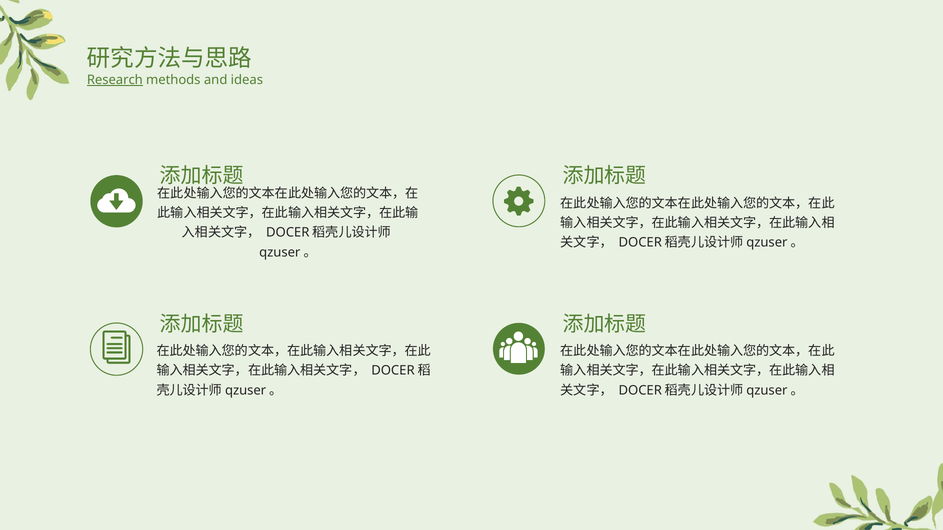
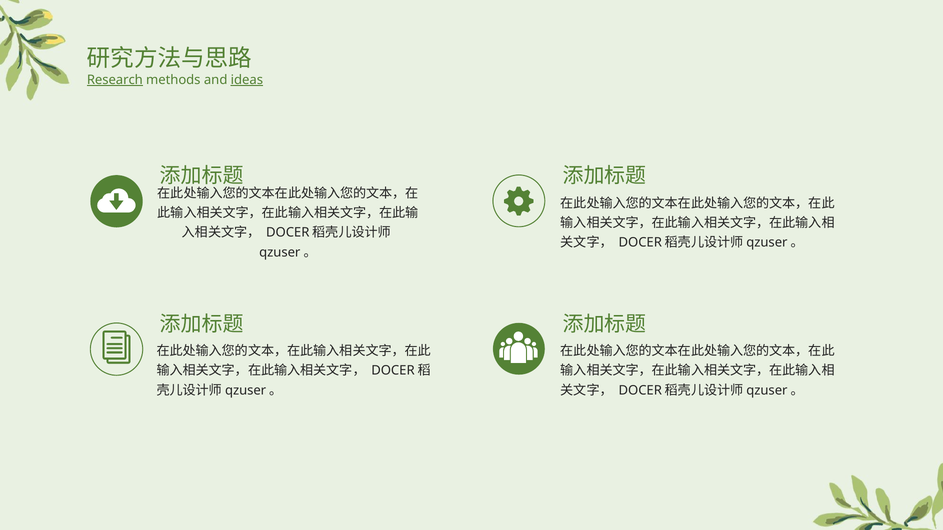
ideas underline: none -> present
